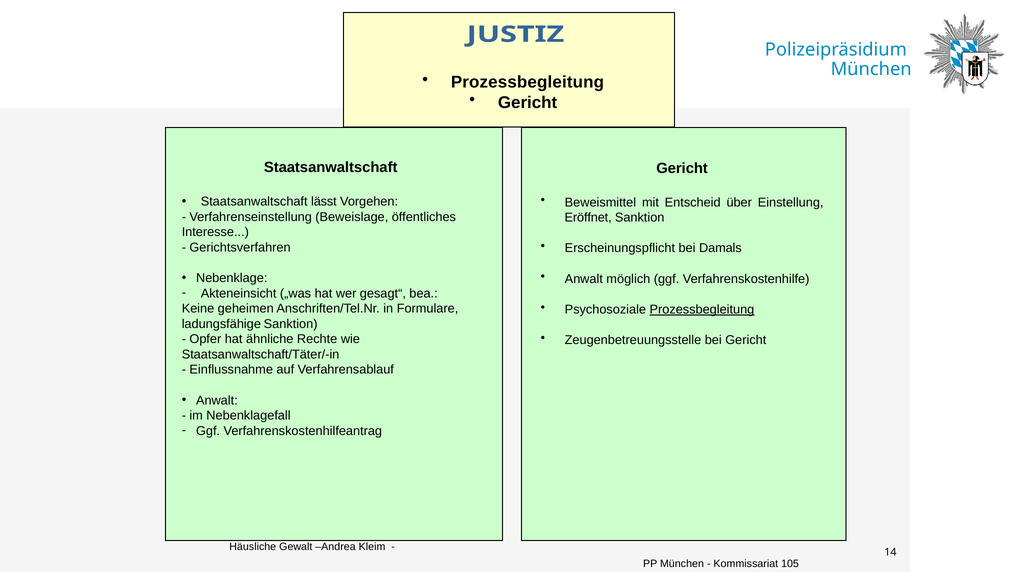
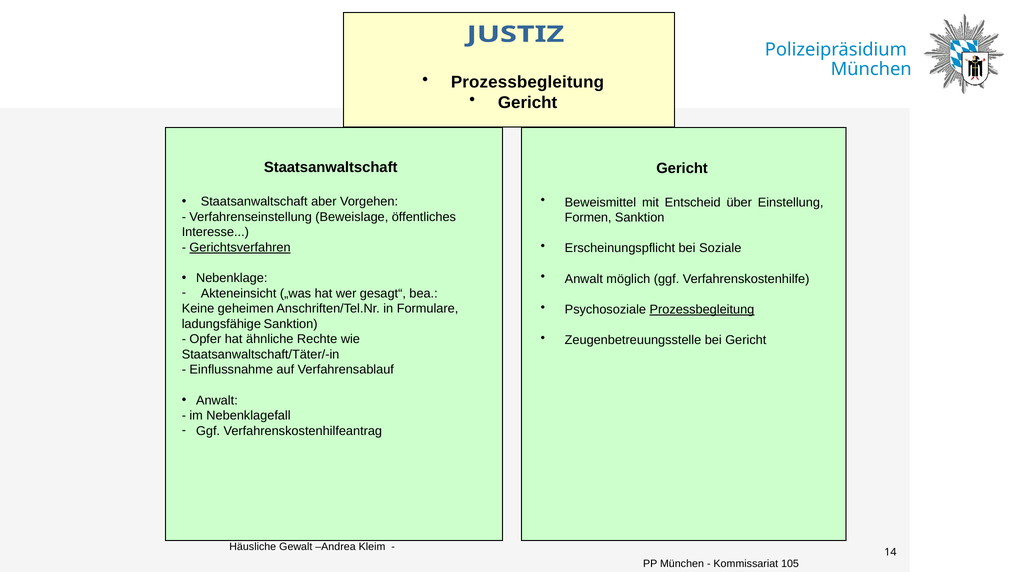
lässt: lässt -> aber
Eröffnet: Eröffnet -> Formen
Damals: Damals -> Soziale
Gerichtsverfahren underline: none -> present
